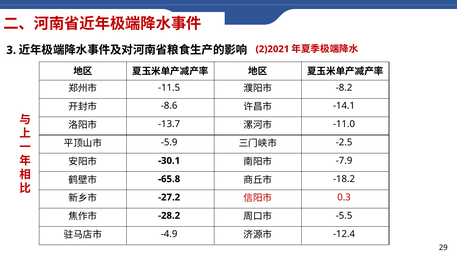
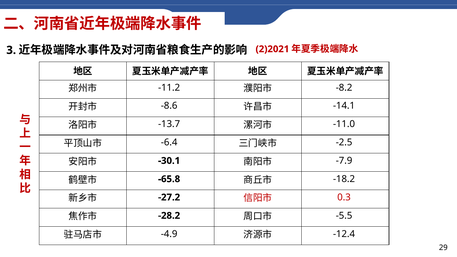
-11.5: -11.5 -> -11.2
-5.9: -5.9 -> -6.4
